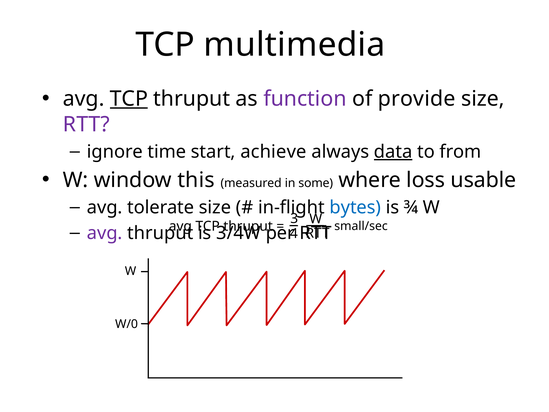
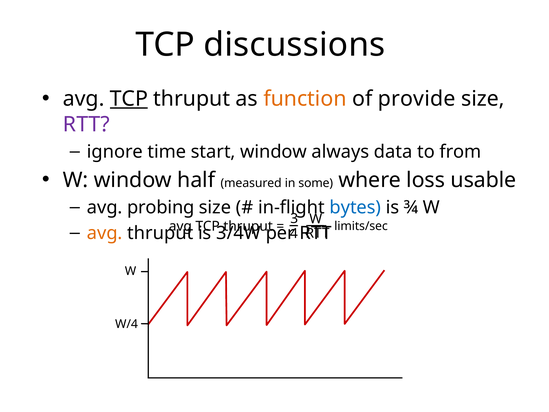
multimedia: multimedia -> discussions
function colour: purple -> orange
start achieve: achieve -> window
data underline: present -> none
this: this -> half
tolerate: tolerate -> probing
small/sec: small/sec -> limits/sec
avg at (105, 233) colour: purple -> orange
W/0: W/0 -> W/4
